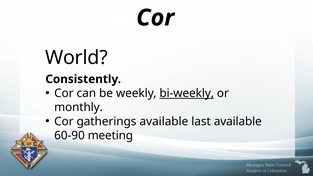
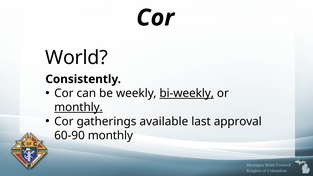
monthly at (78, 107) underline: none -> present
last available: available -> approval
60-90 meeting: meeting -> monthly
